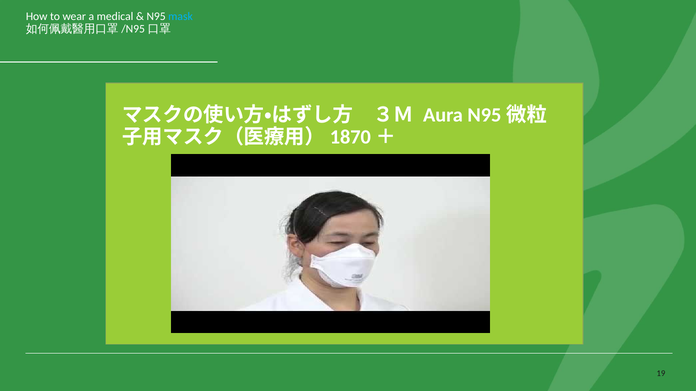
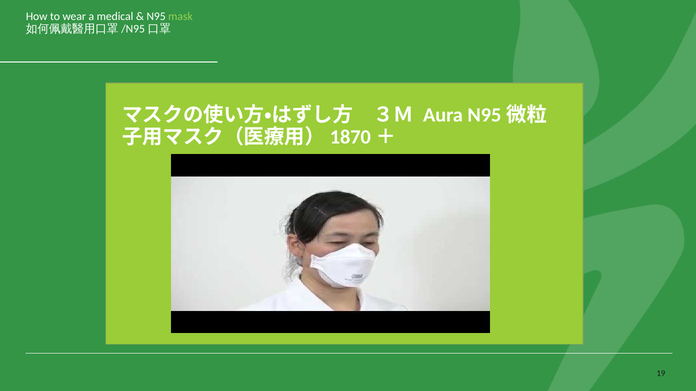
mask colour: light blue -> light green
